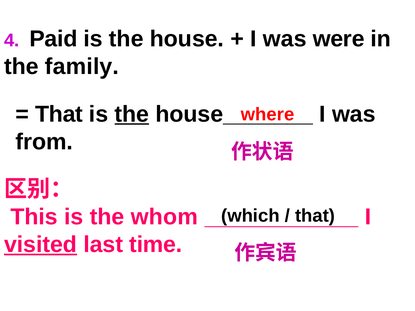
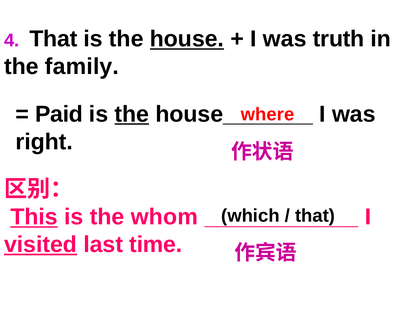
4 Paid: Paid -> That
house underline: none -> present
were: were -> truth
That at (59, 114): That -> Paid
from: from -> right
This underline: none -> present
